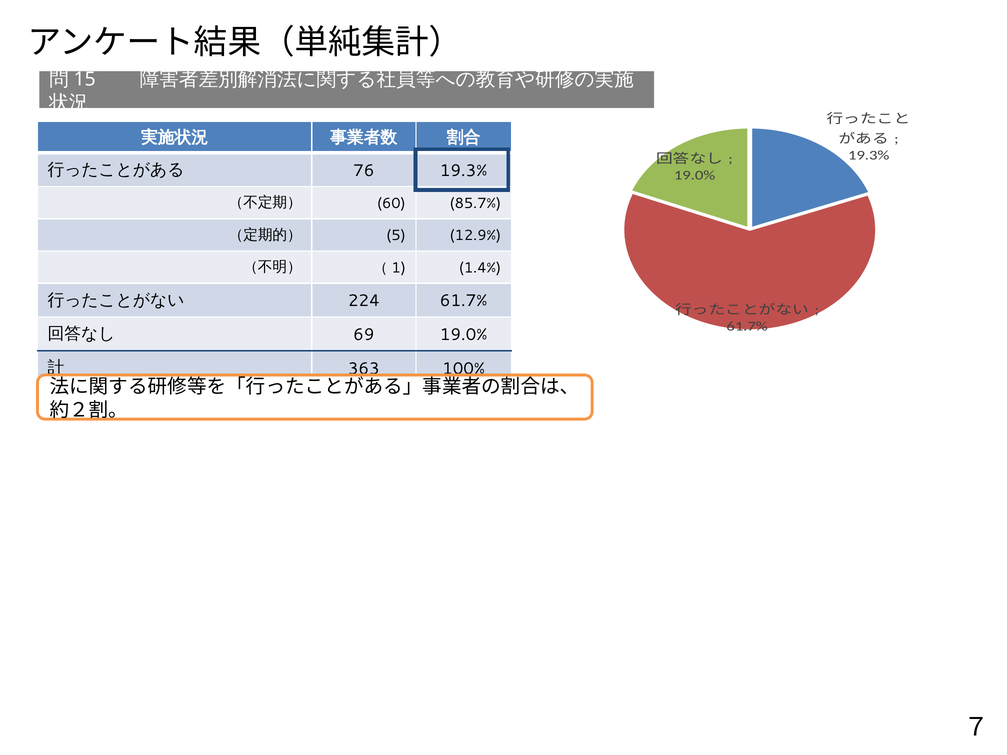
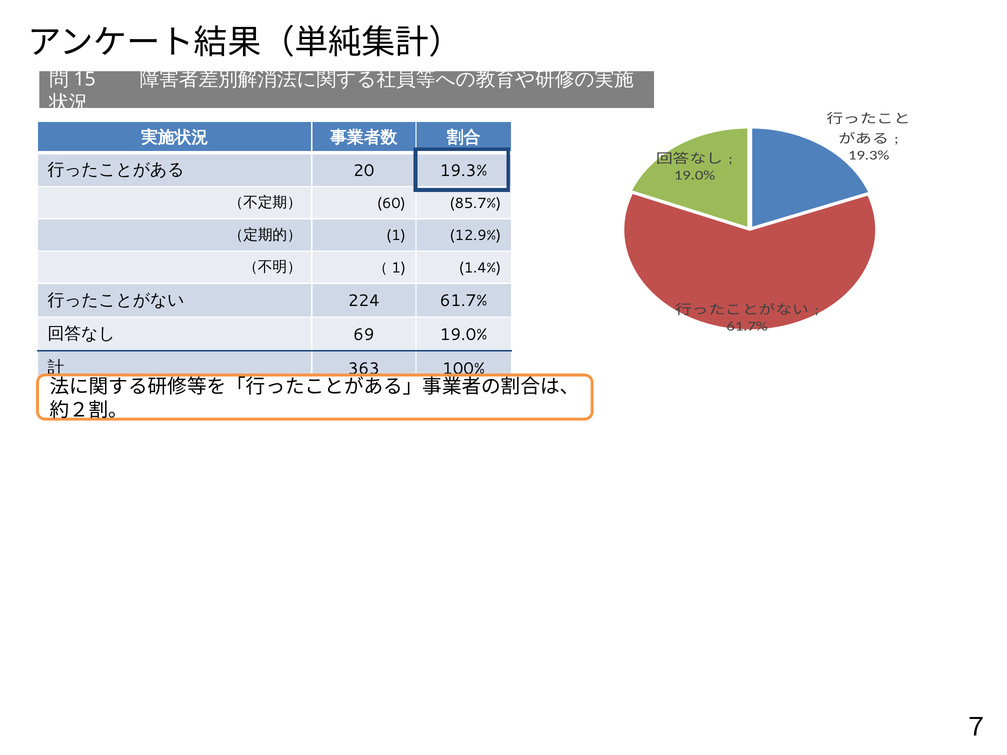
76: 76 -> 20
5: 5 -> 1
